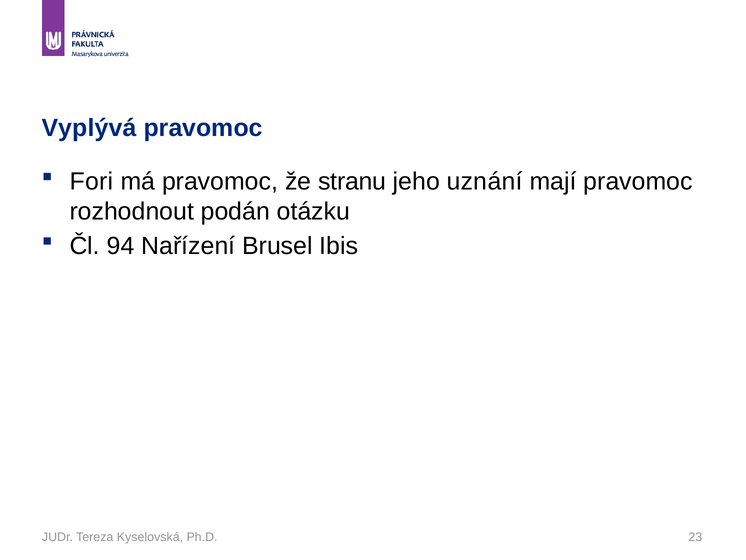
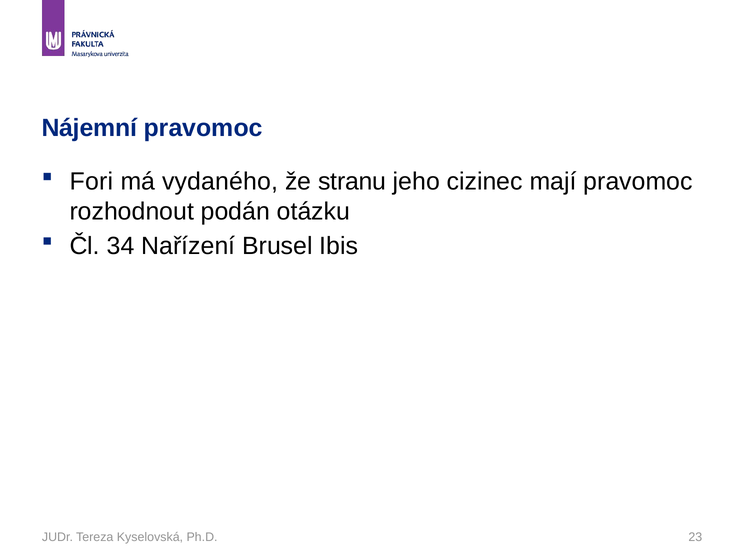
Vyplývá: Vyplývá -> Nájemní
má pravomoc: pravomoc -> vydaného
uznání: uznání -> cizinec
94: 94 -> 34
